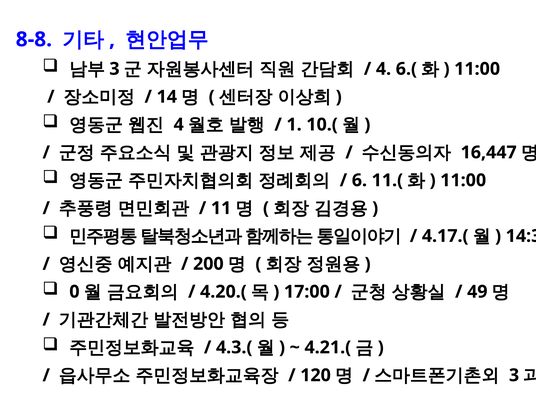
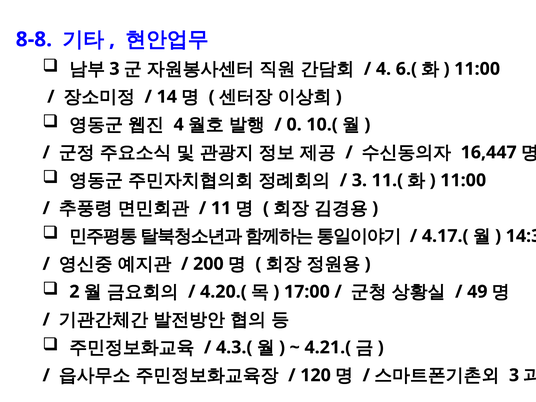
1: 1 -> 0
6 at (359, 180): 6 -> 3
0: 0 -> 2
